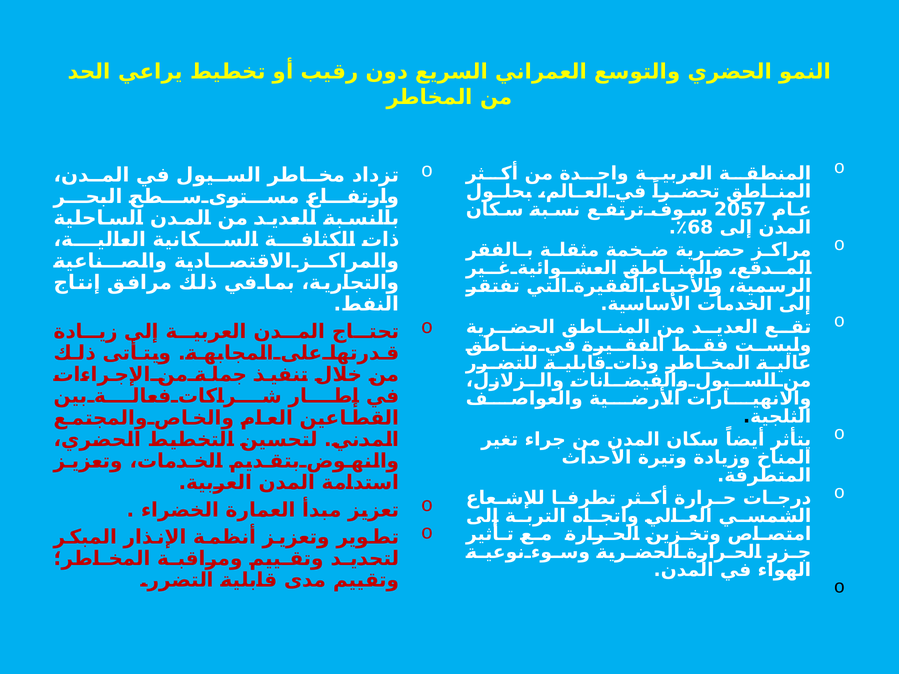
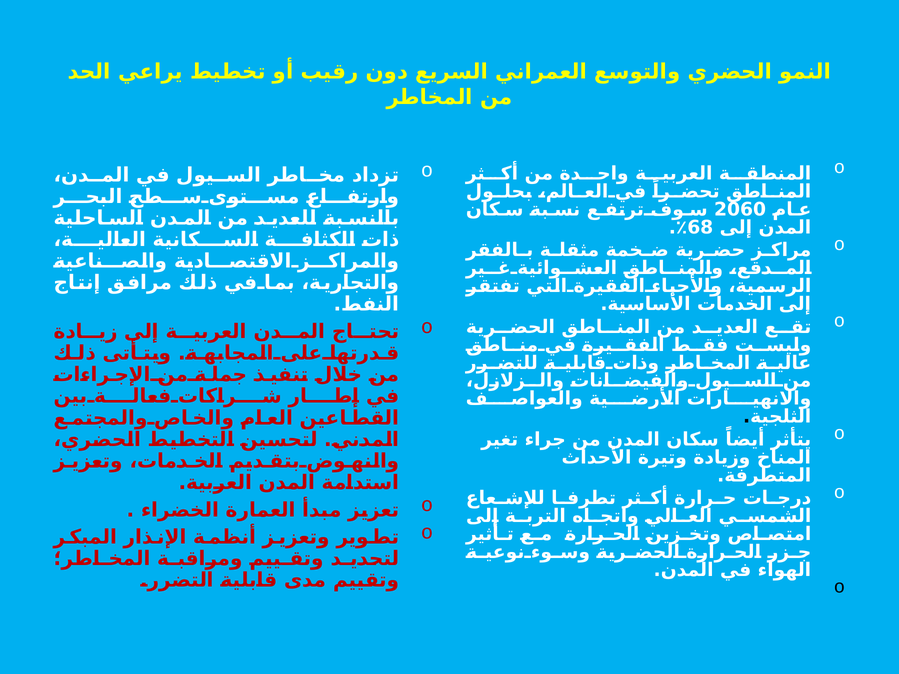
2057: 2057 -> 2060
